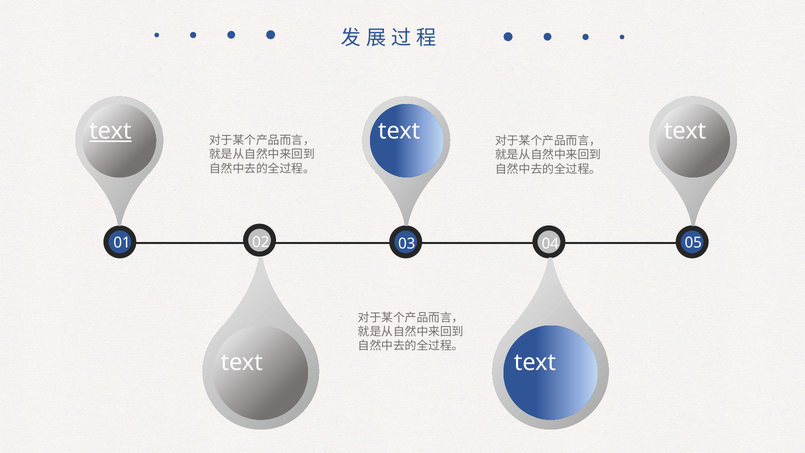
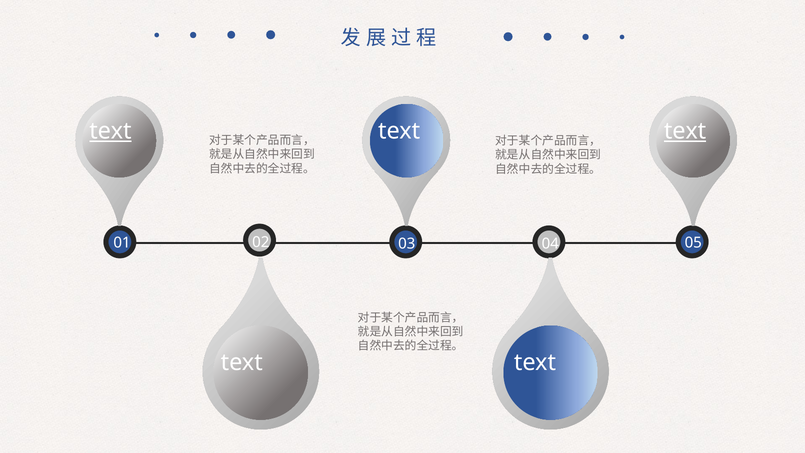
text at (685, 131) underline: none -> present
